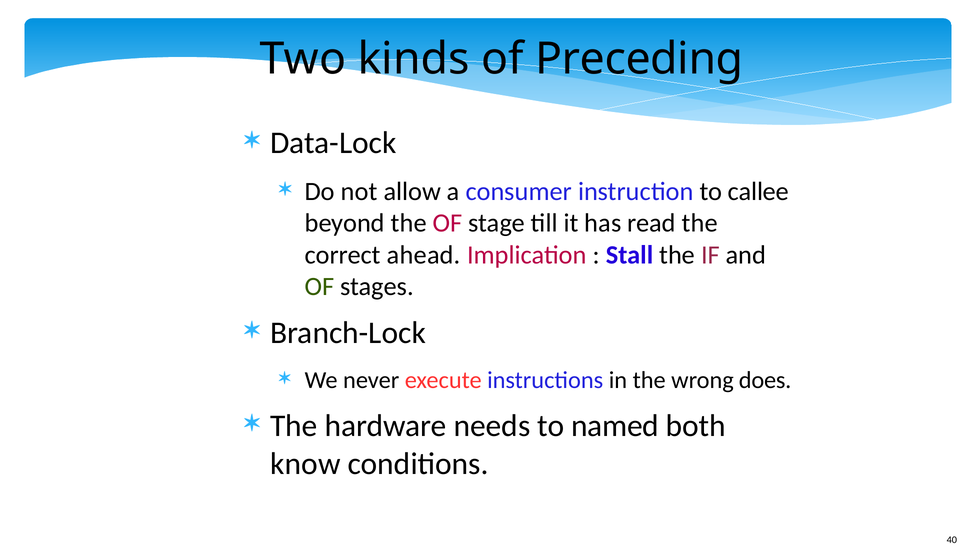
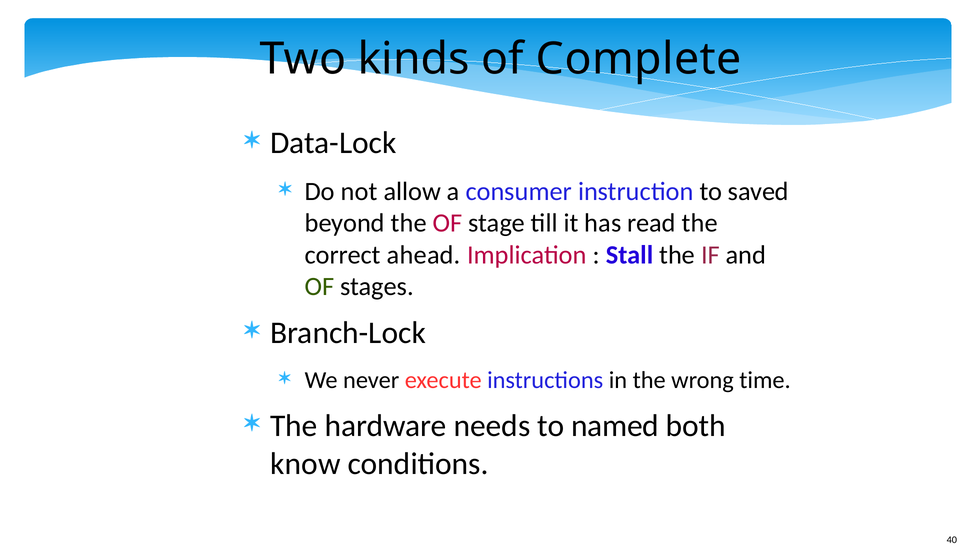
Preceding: Preceding -> Complete
callee: callee -> saved
does: does -> time
